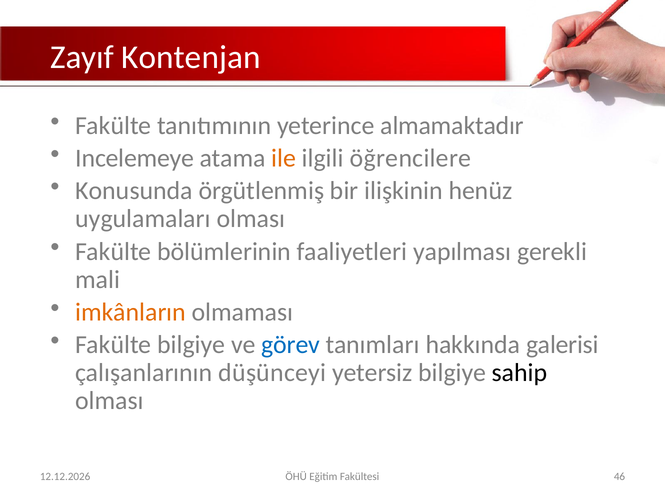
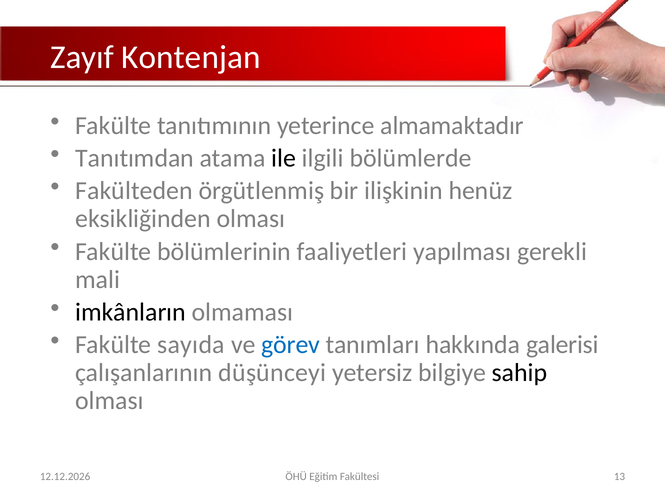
Incelemeye: Incelemeye -> Tanıtımdan
ile colour: orange -> black
öğrencilere: öğrencilere -> bölümlerde
Konusunda: Konusunda -> Fakülteden
uygulamaları: uygulamaları -> eksikliğinden
imkânların colour: orange -> black
Fakülte bilgiye: bilgiye -> sayıda
46: 46 -> 13
